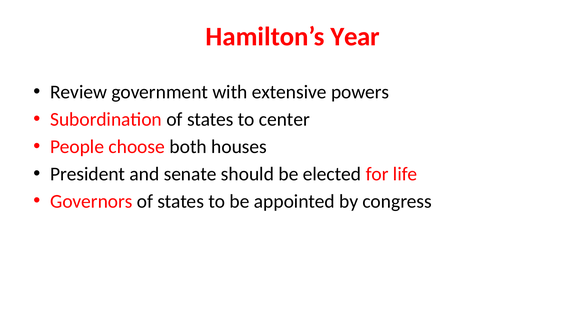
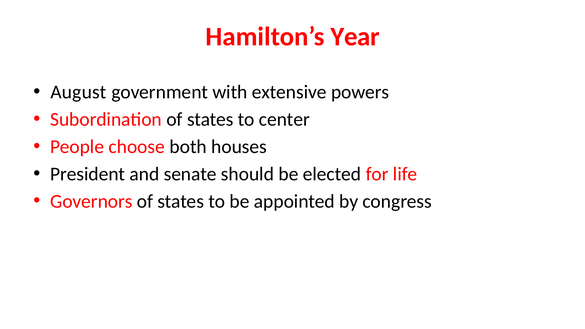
Review: Review -> August
